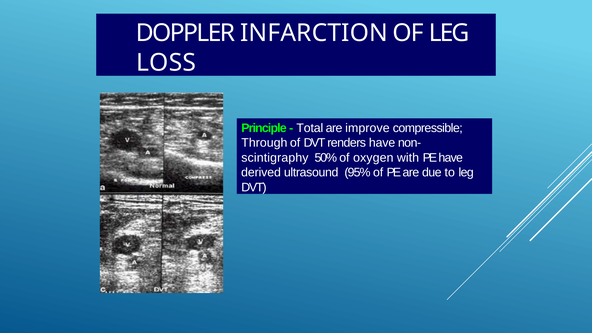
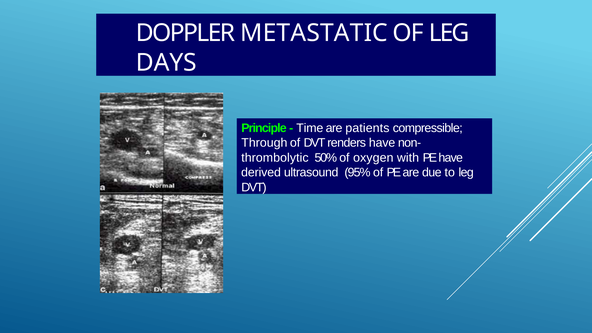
INFARCTION: INFARCTION -> METASTATIC
LOSS: LOSS -> DAYS
Total: Total -> Time
improve: improve -> patients
scintigraphy: scintigraphy -> thrombolytic
